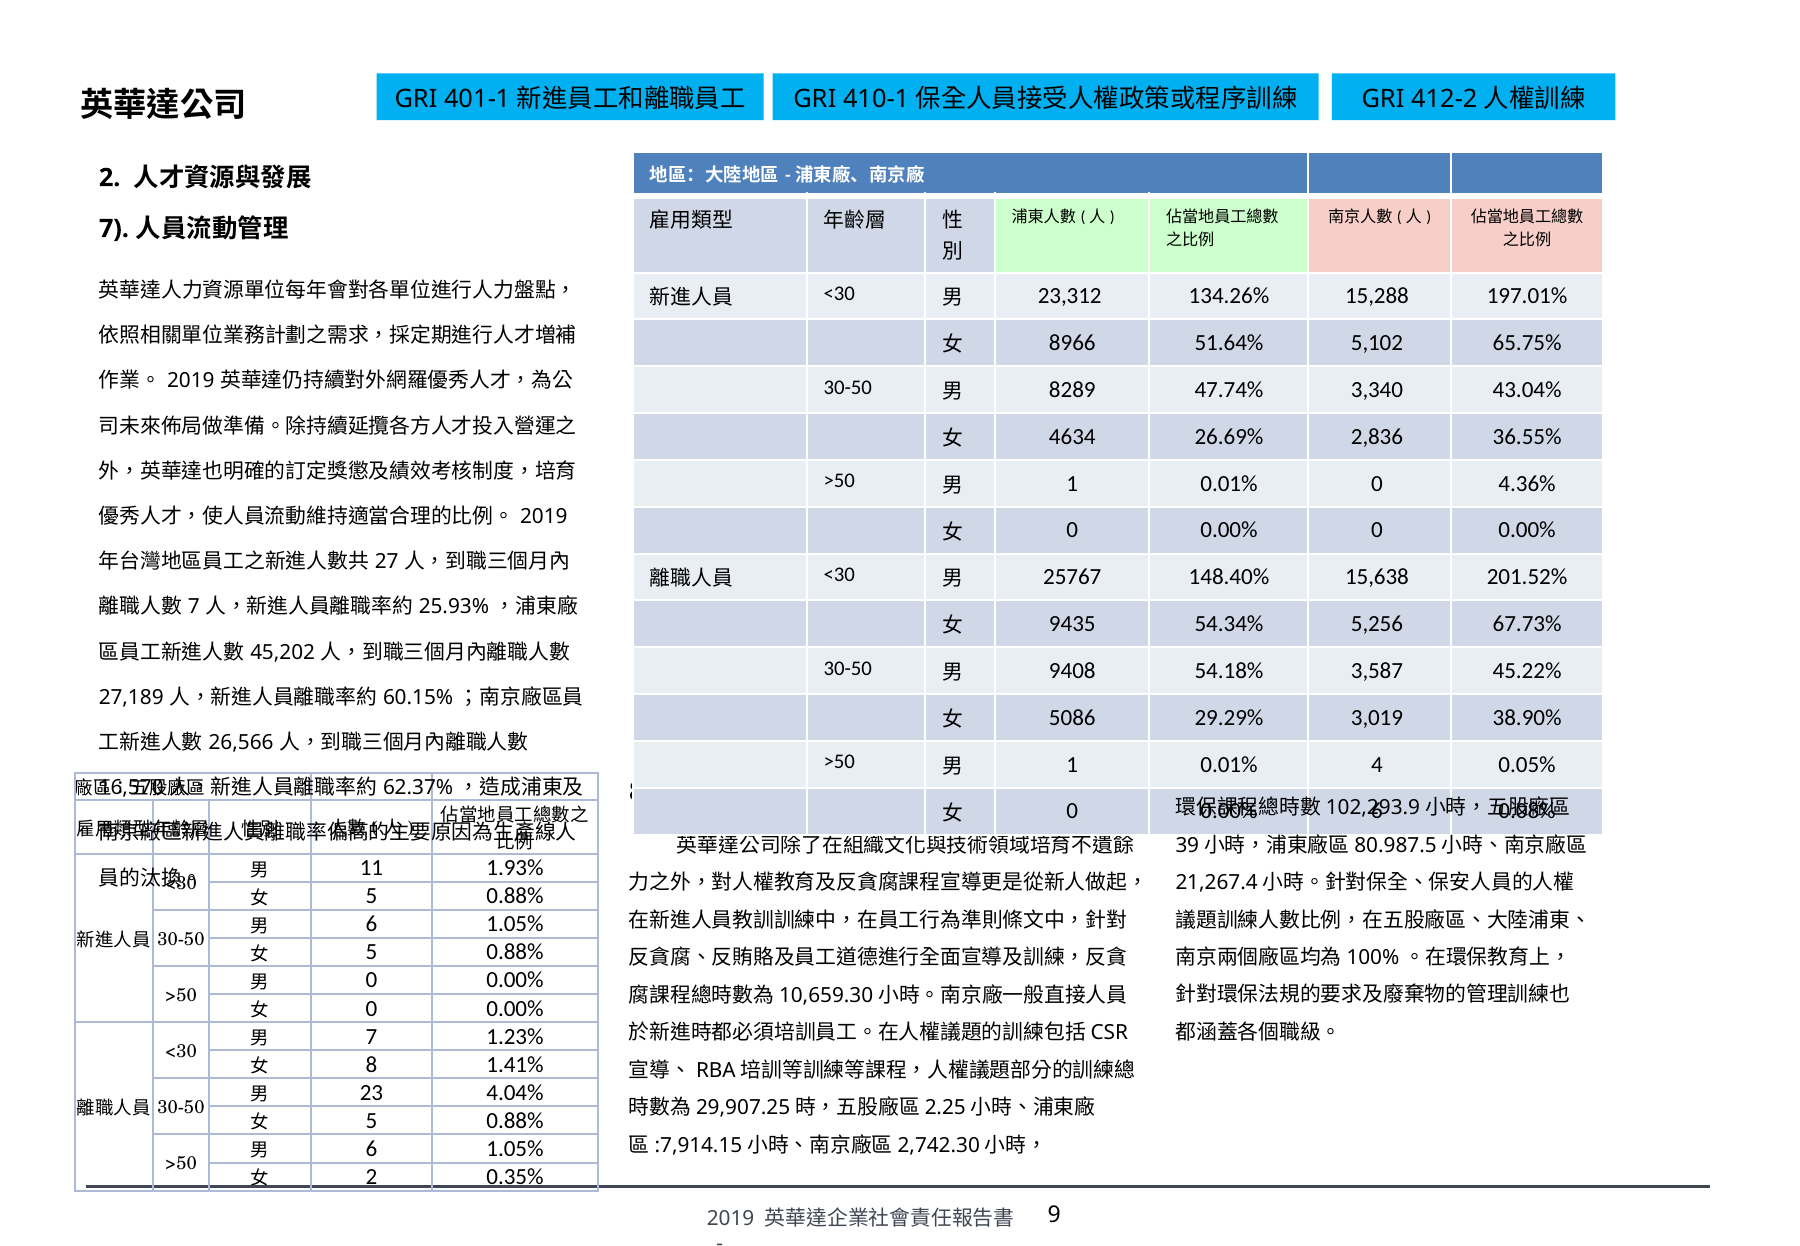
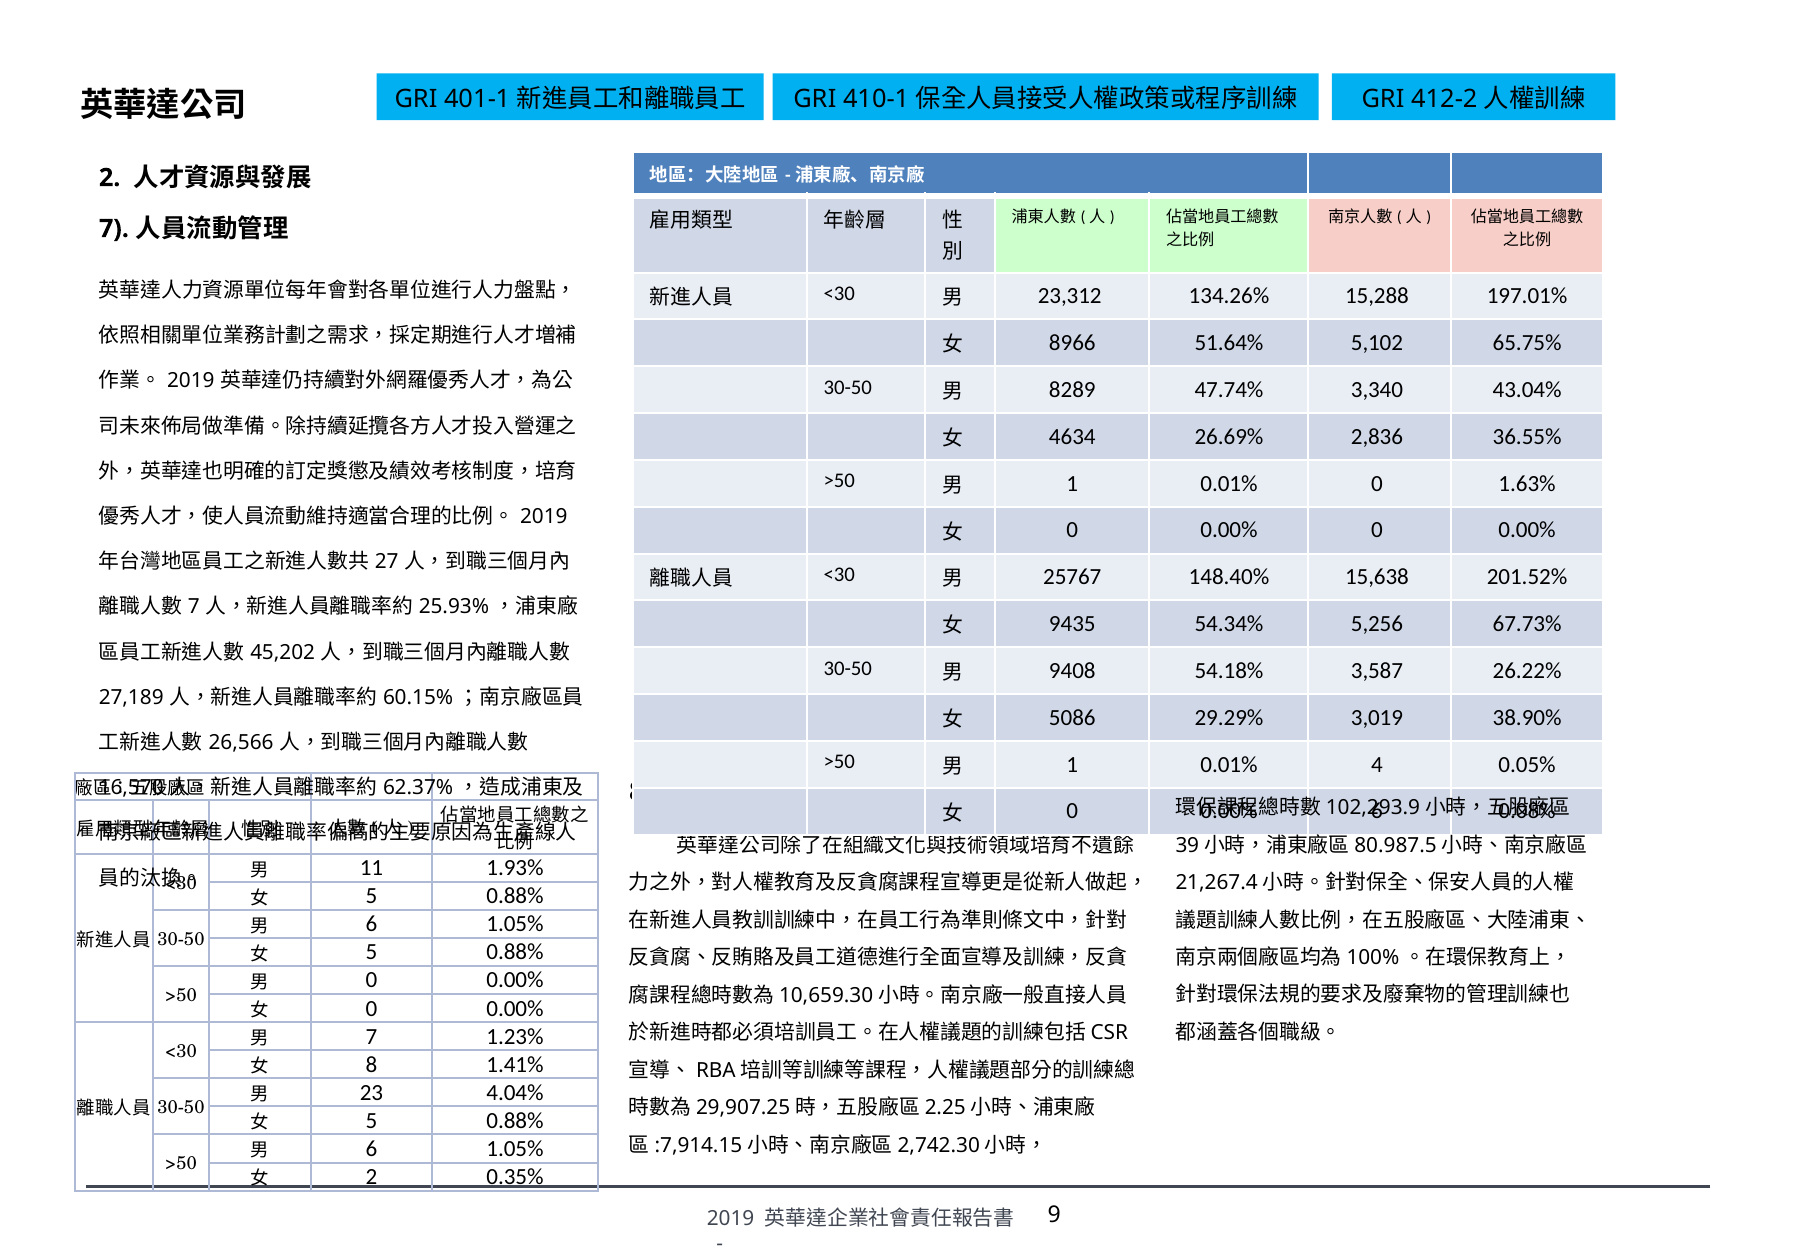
4.36%: 4.36% -> 1.63%
45.22%: 45.22% -> 26.22%
